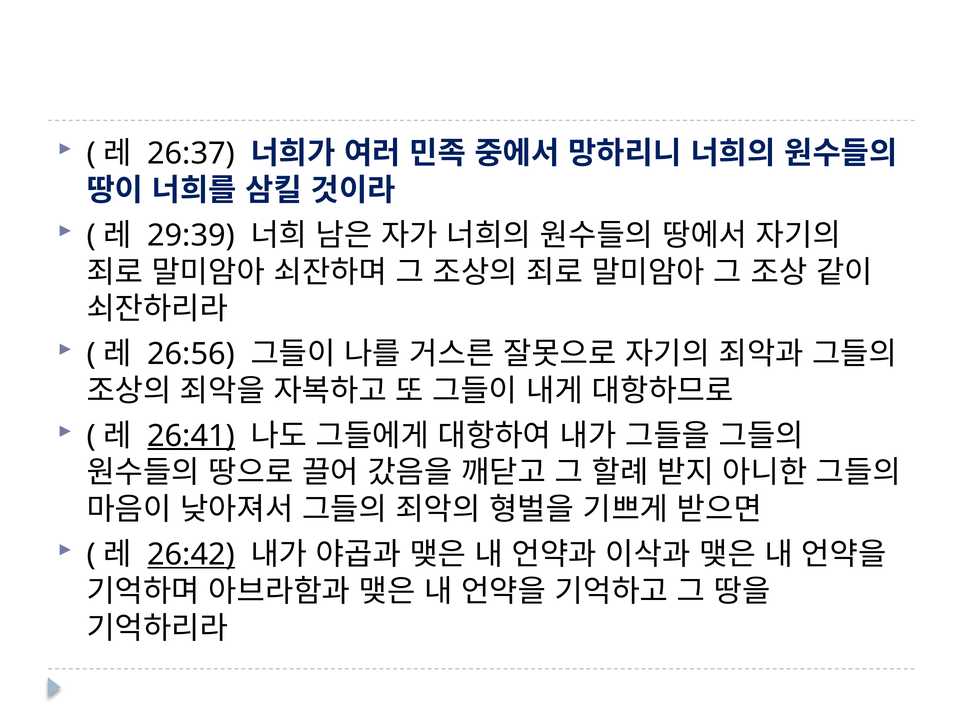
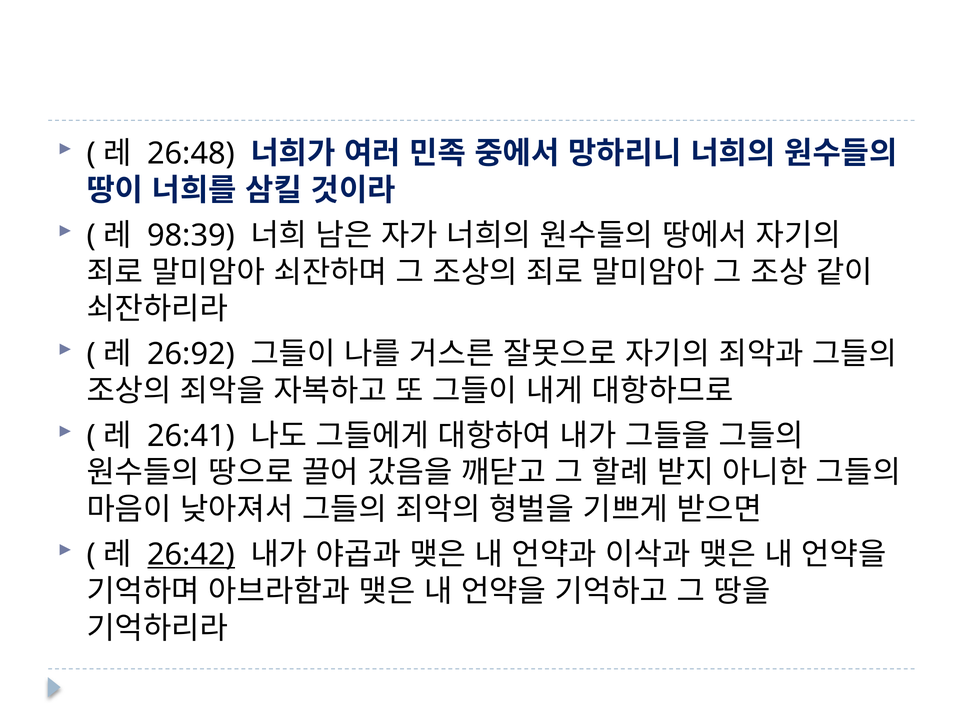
26:37: 26:37 -> 26:48
29:39: 29:39 -> 98:39
26:56: 26:56 -> 26:92
26:41 underline: present -> none
